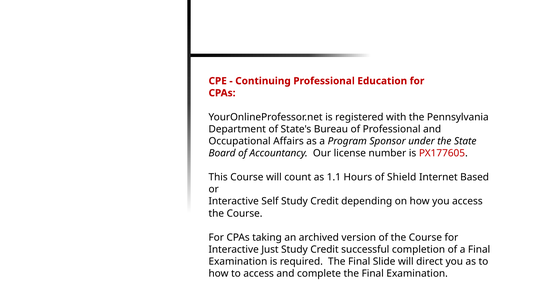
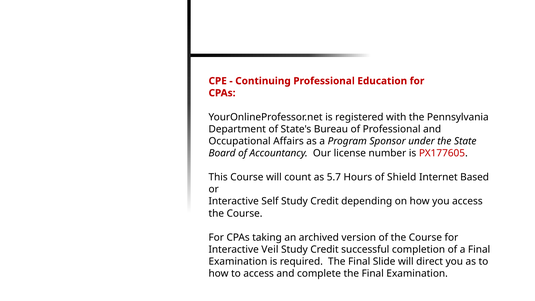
1.1: 1.1 -> 5.7
Just: Just -> Veil
